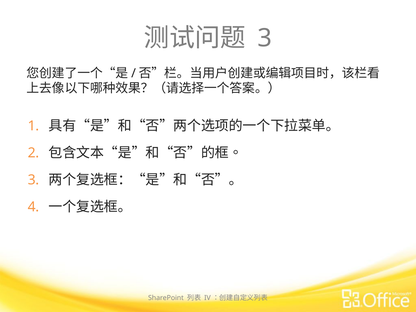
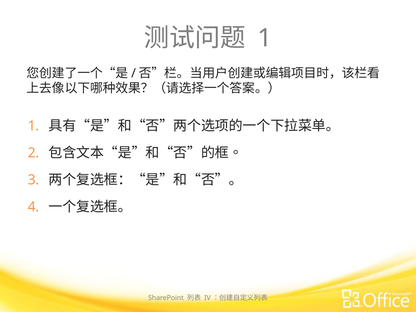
3 at (265, 38): 3 -> 1
